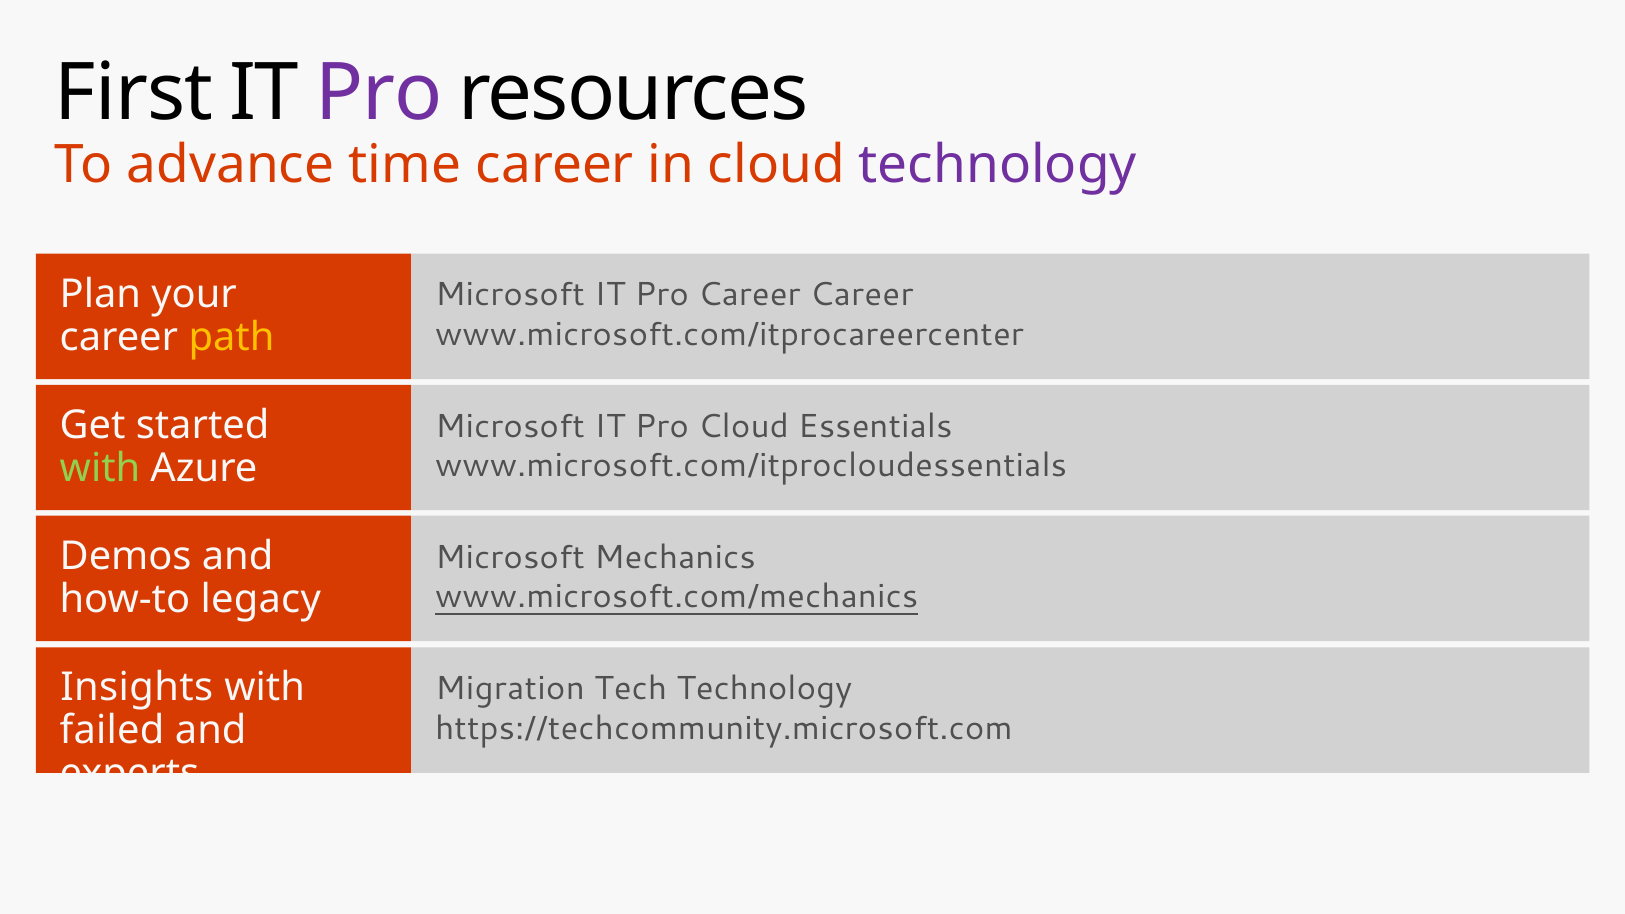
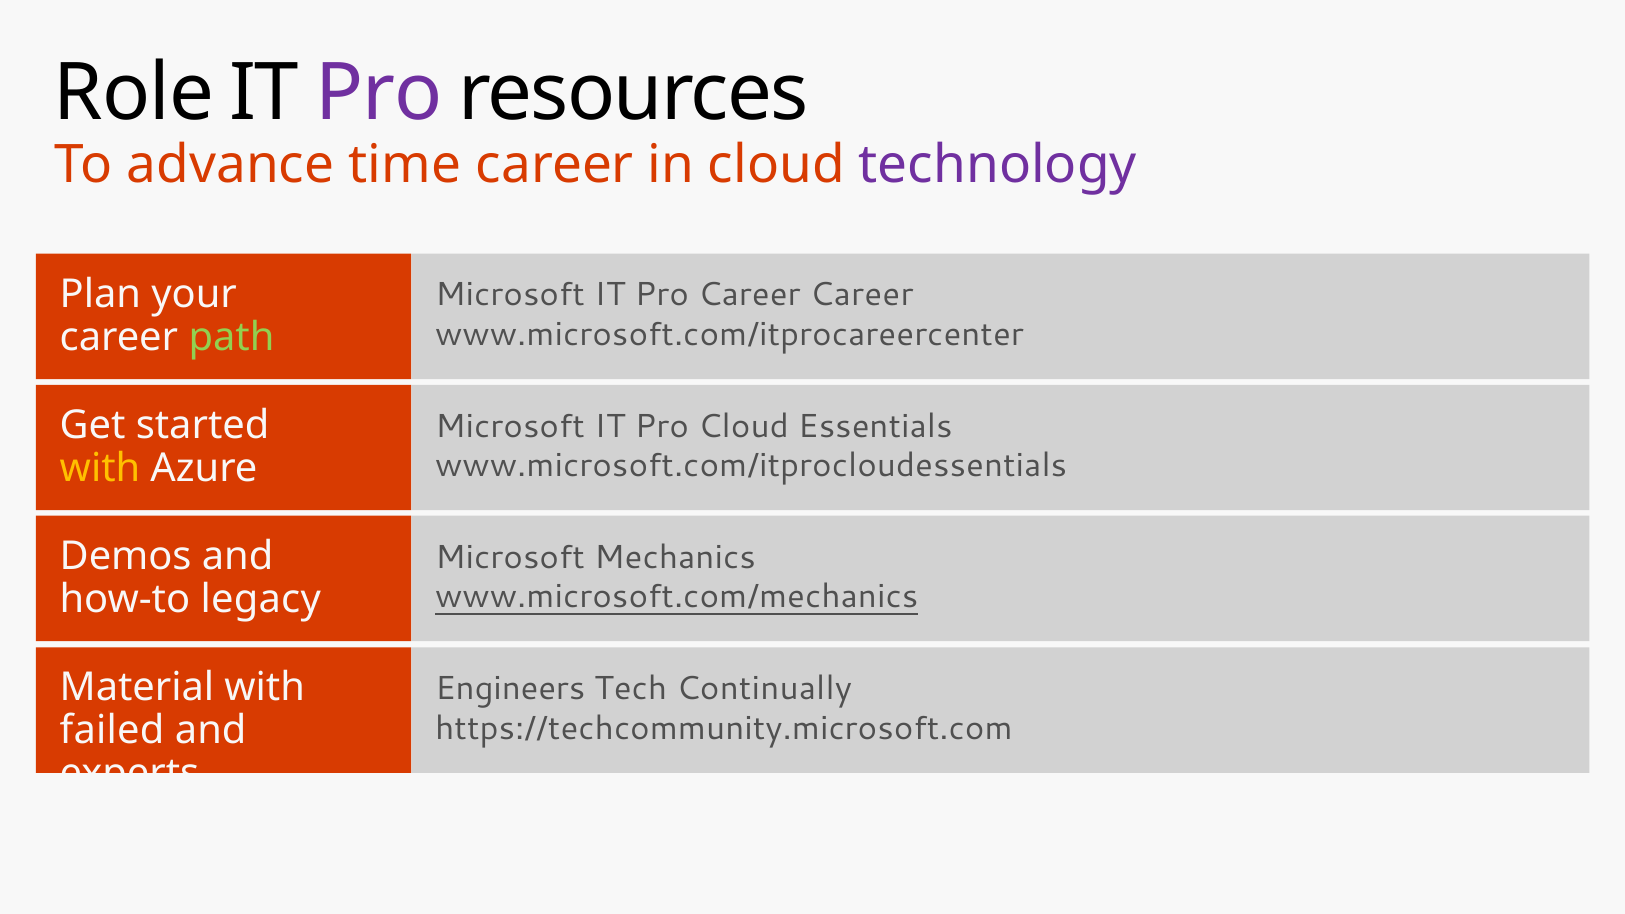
First at (134, 93): First -> Role
path colour: yellow -> light green
with at (100, 468) colour: light green -> yellow
Migration at (510, 689): Migration -> Engineers
Tech Technology: Technology -> Continually
Insights at (137, 688): Insights -> Material
